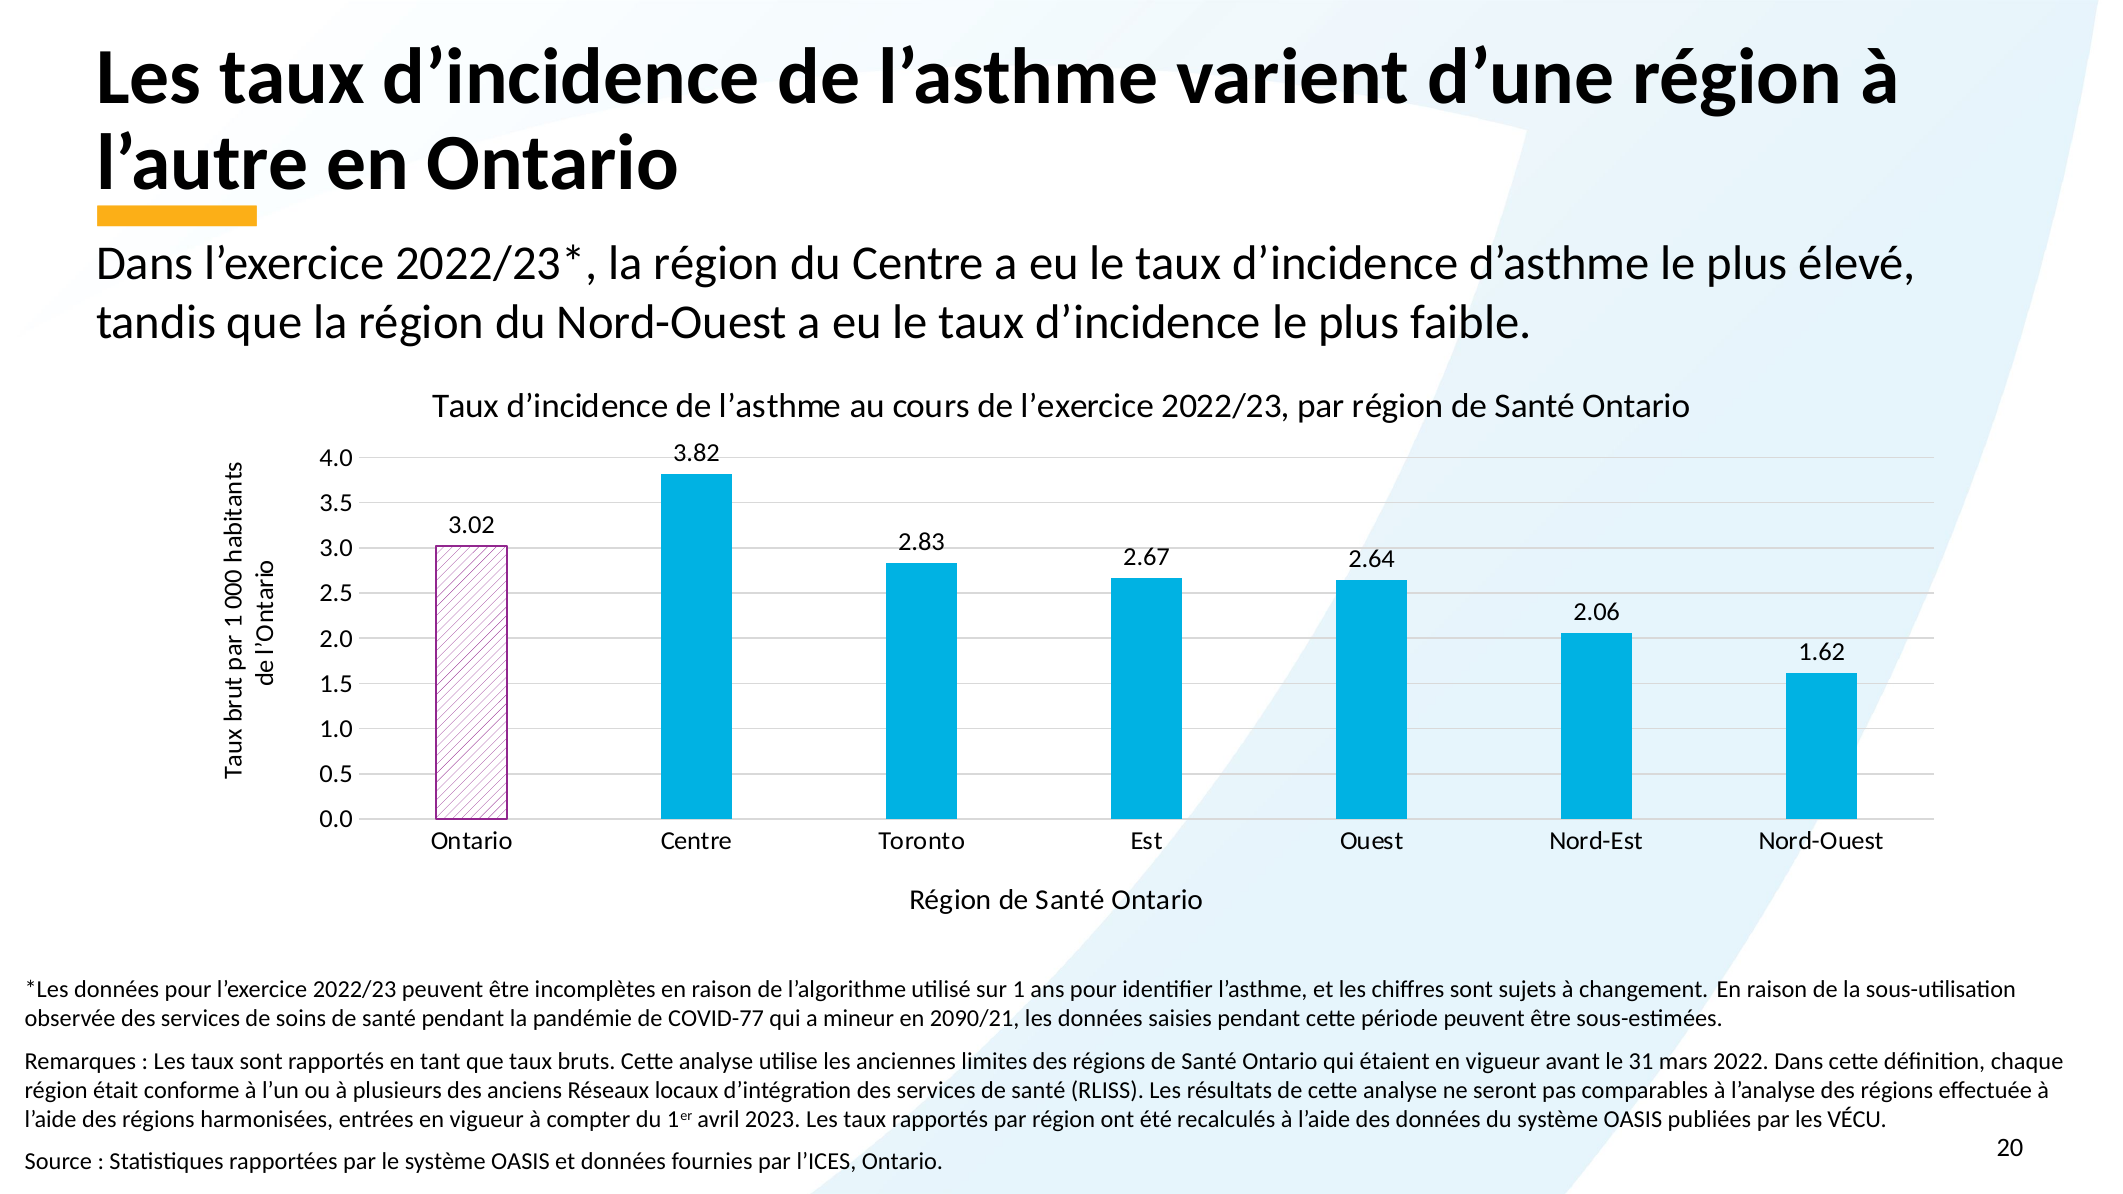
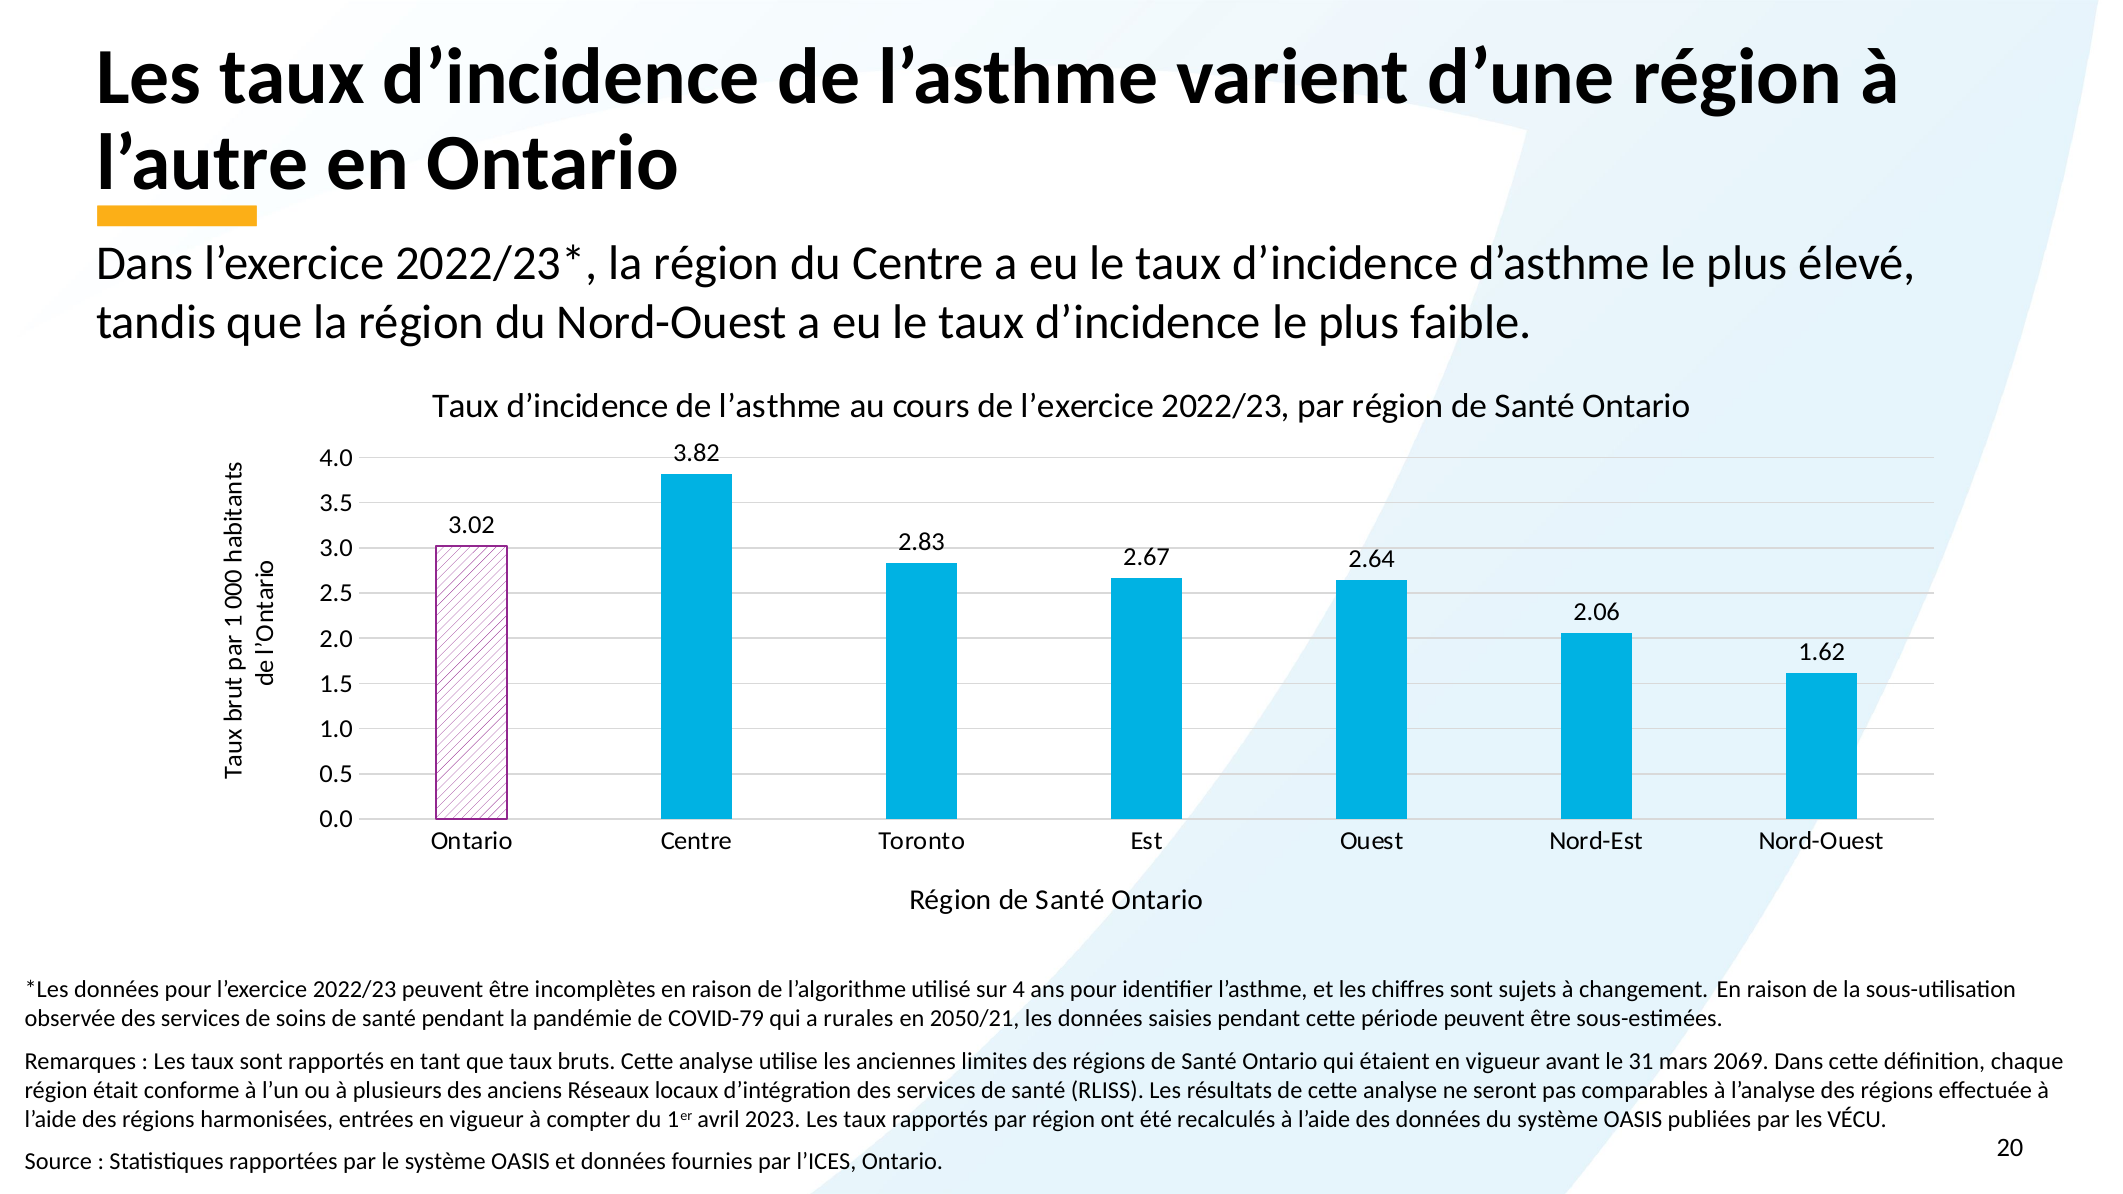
sur 1: 1 -> 4
COVID-77: COVID-77 -> COVID-79
mineur: mineur -> rurales
2090/21: 2090/21 -> 2050/21
2022: 2022 -> 2069
